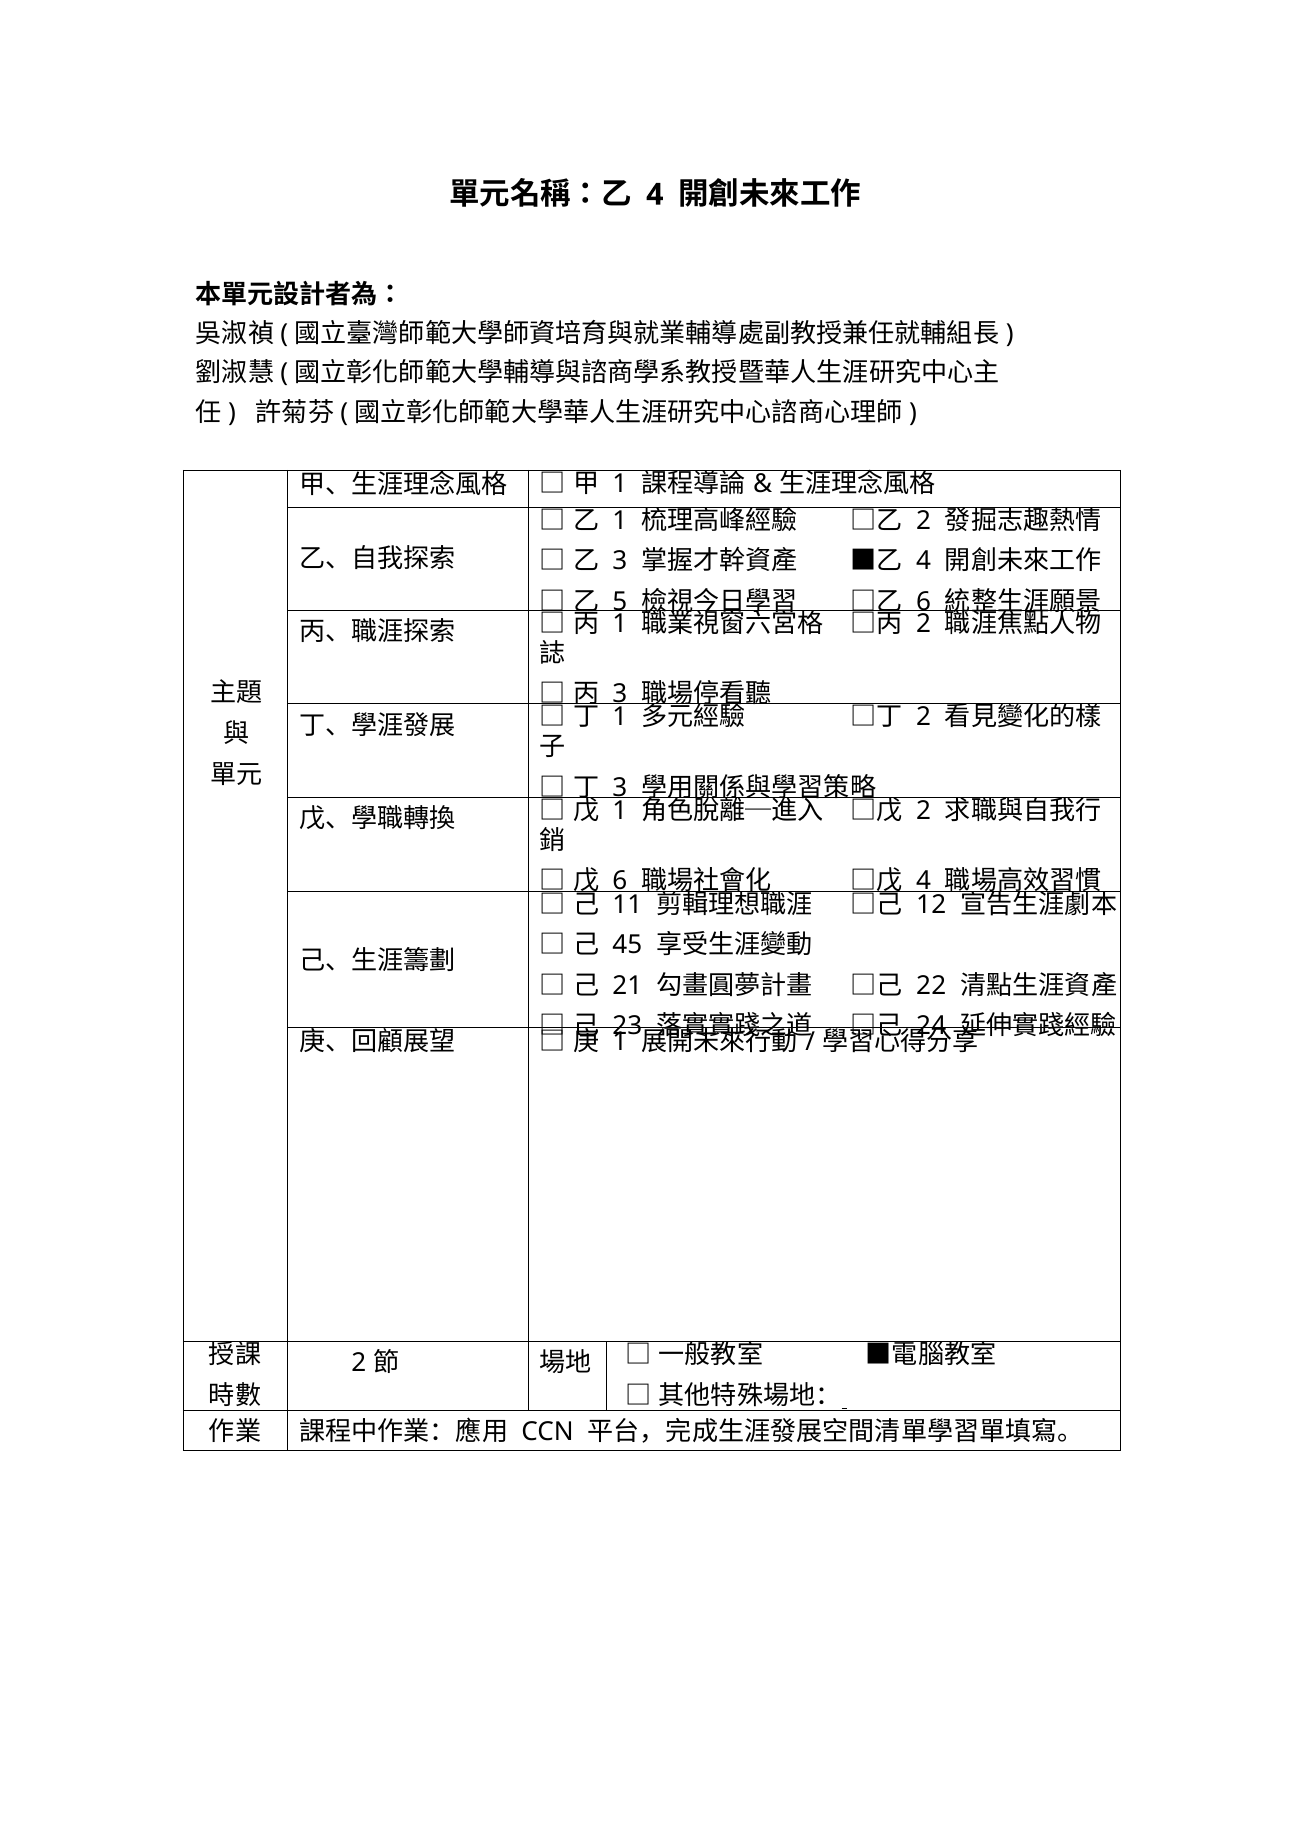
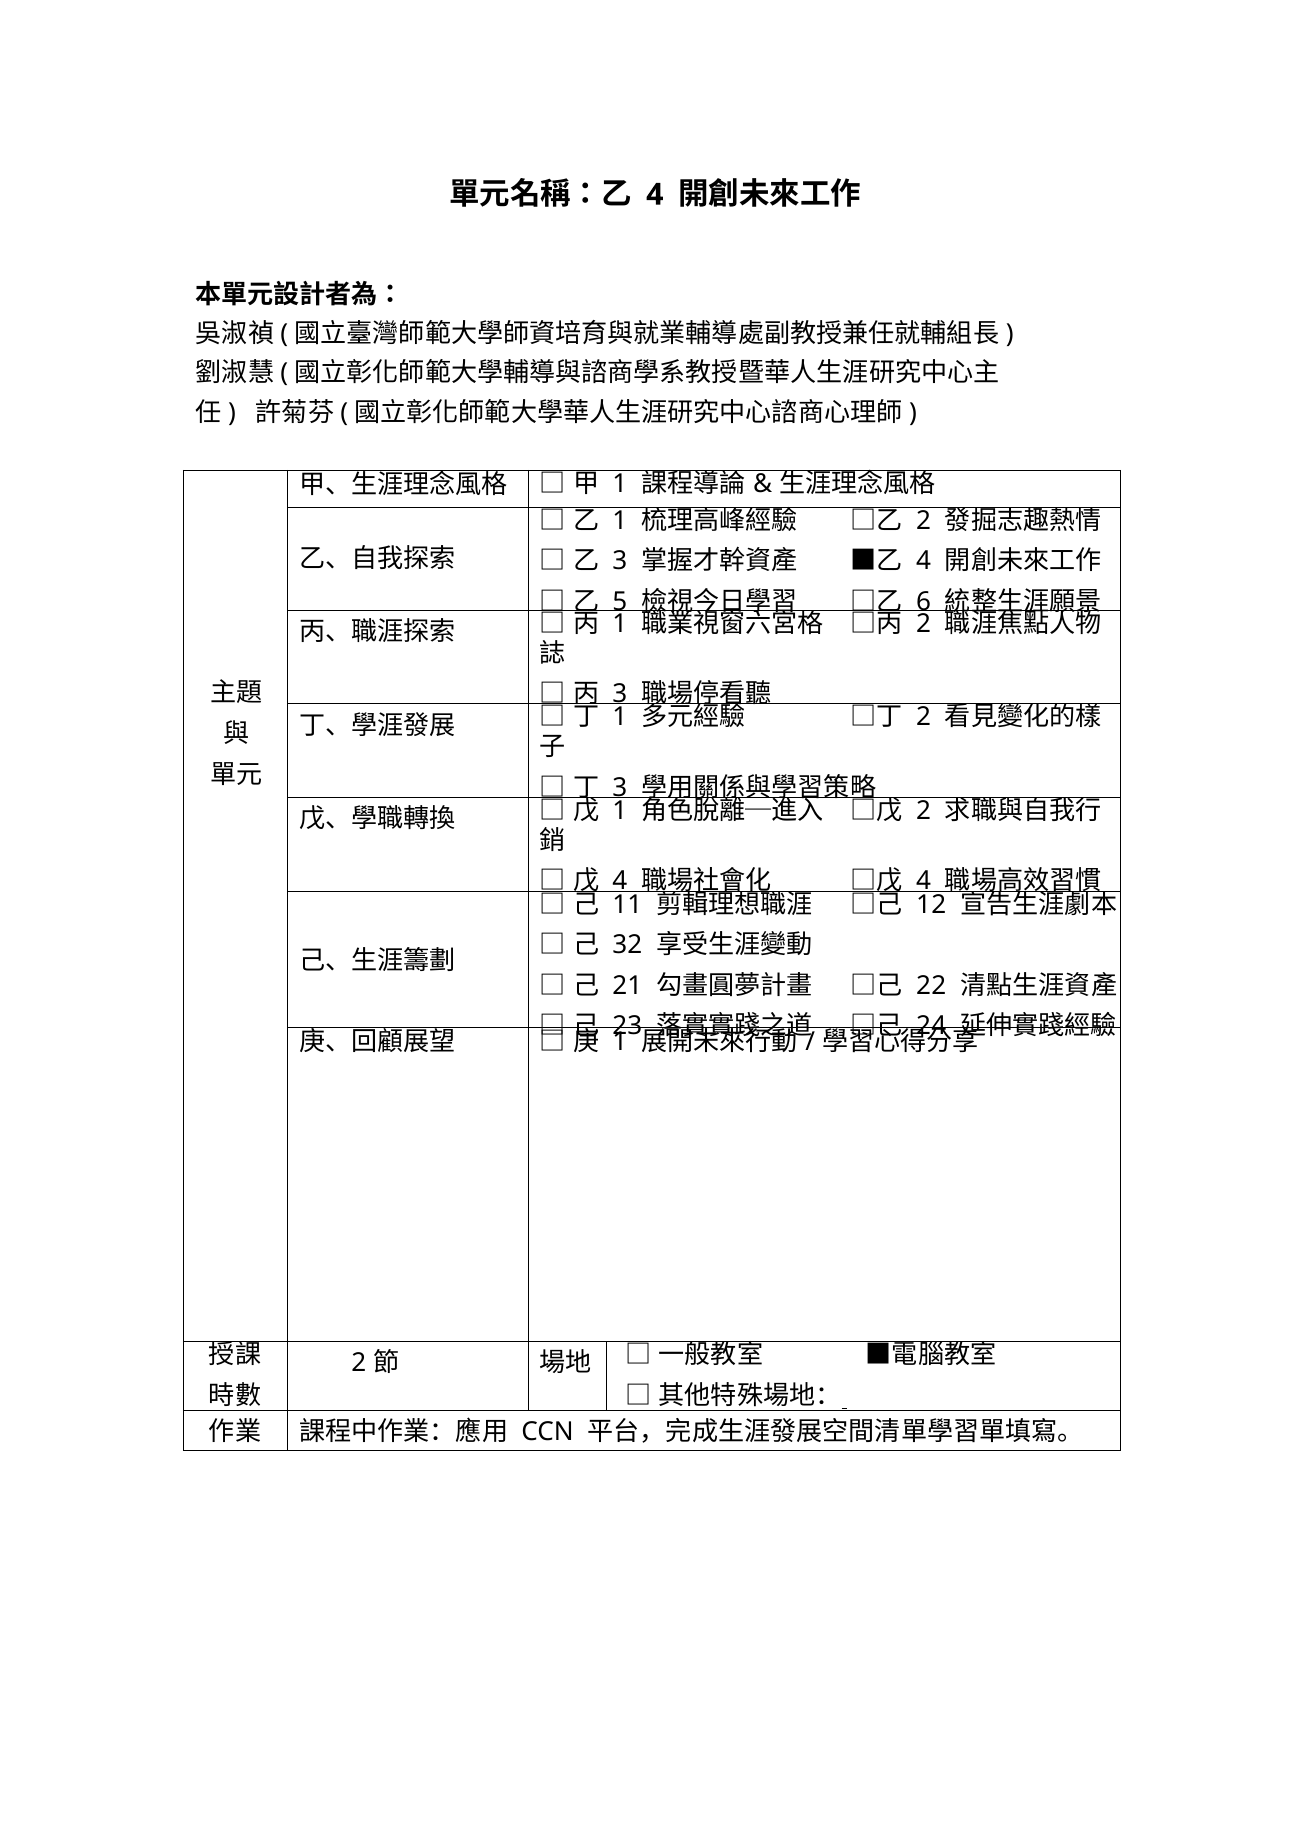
6 at (620, 881): 6 -> 4
45: 45 -> 32
